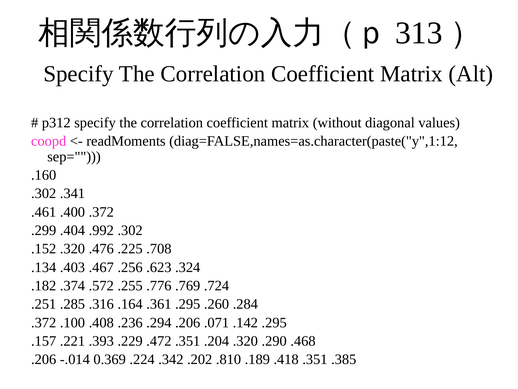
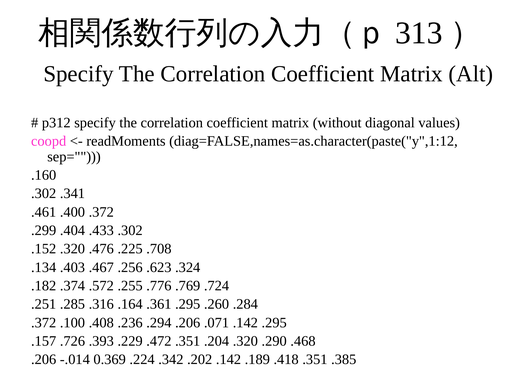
.992: .992 -> .433
.221: .221 -> .726
.202 .810: .810 -> .142
